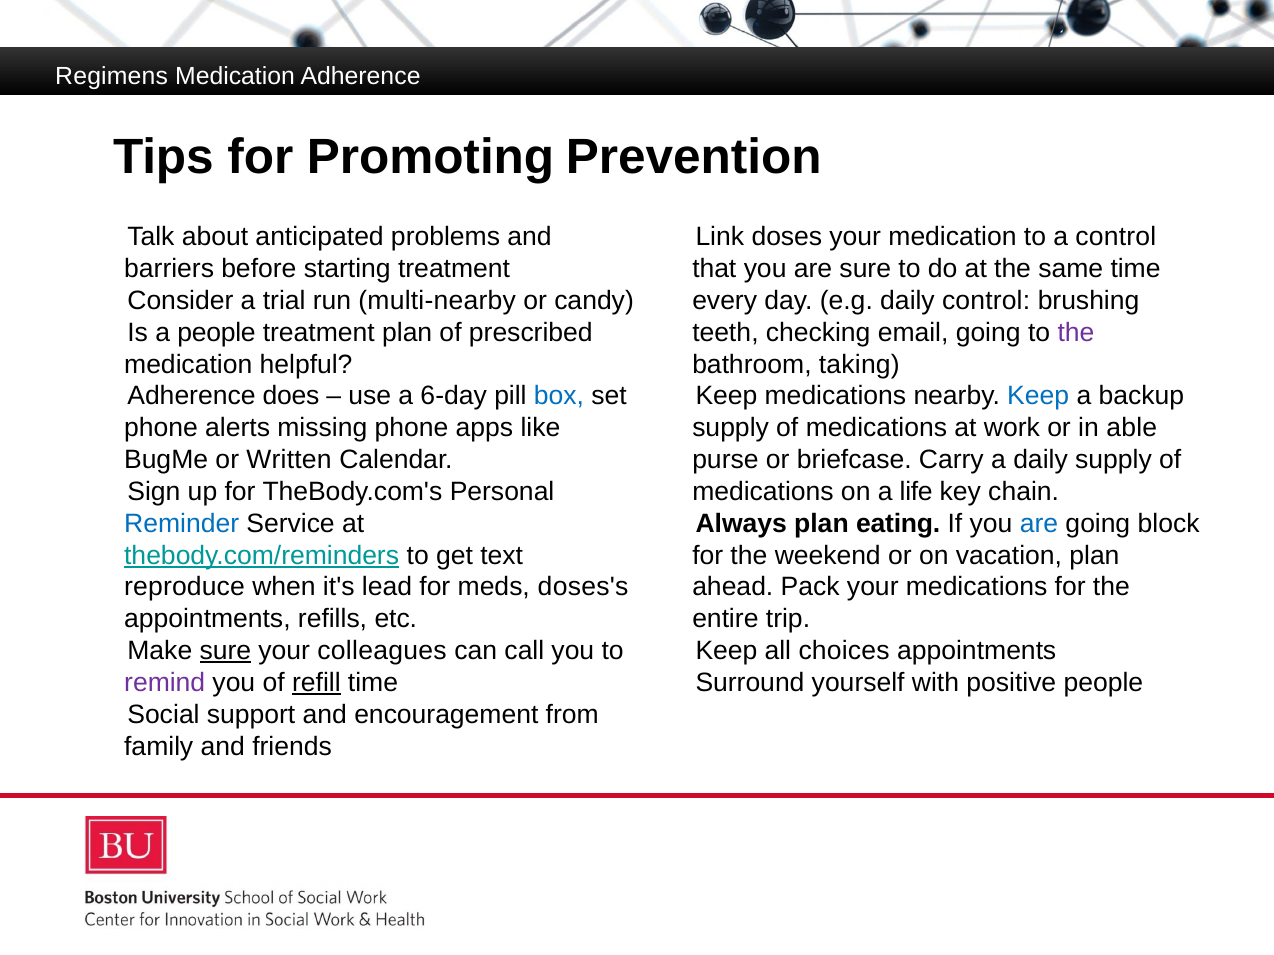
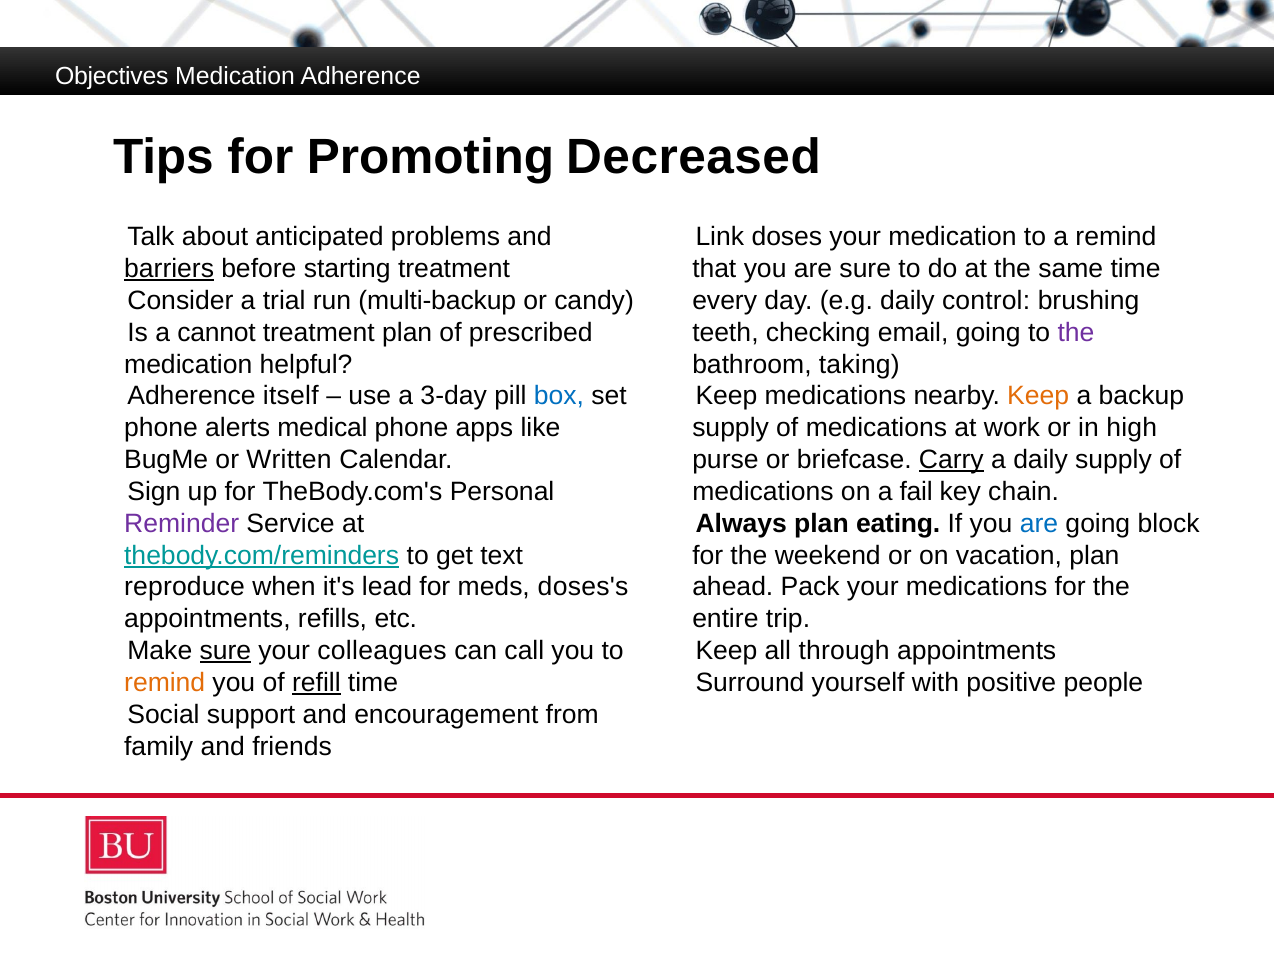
Regimens: Regimens -> Objectives
Prevention: Prevention -> Decreased
a control: control -> remind
barriers underline: none -> present
multi-nearby: multi-nearby -> multi-backup
a people: people -> cannot
does: does -> itself
6-day: 6-day -> 3-day
Keep colour: blue -> orange
missing: missing -> medical
able: able -> high
Carry underline: none -> present
life: life -> fail
Reminder colour: blue -> purple
choices: choices -> through
remind at (165, 683) colour: purple -> orange
